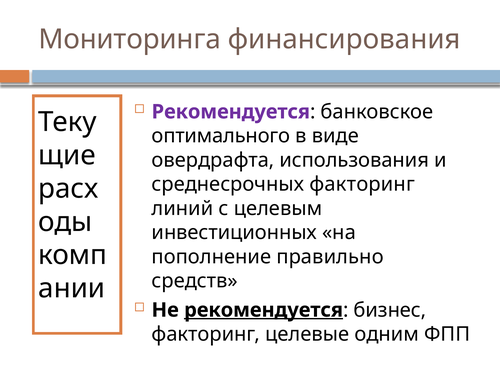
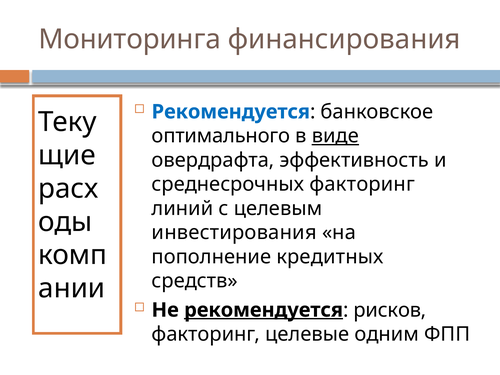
Рекомендуется at (231, 112) colour: purple -> blue
виде underline: none -> present
использования: использования -> эффективность
инвестиционных: инвестиционных -> инвестирования
правильно: правильно -> кредитных
бизнес: бизнес -> рисков
